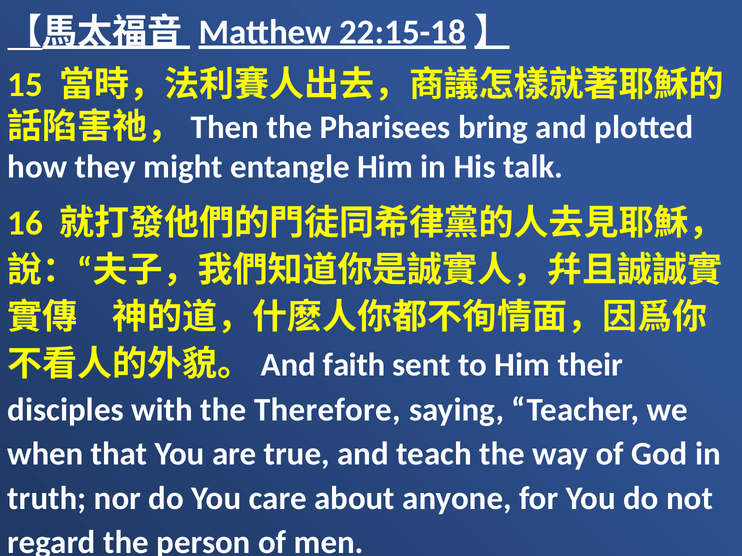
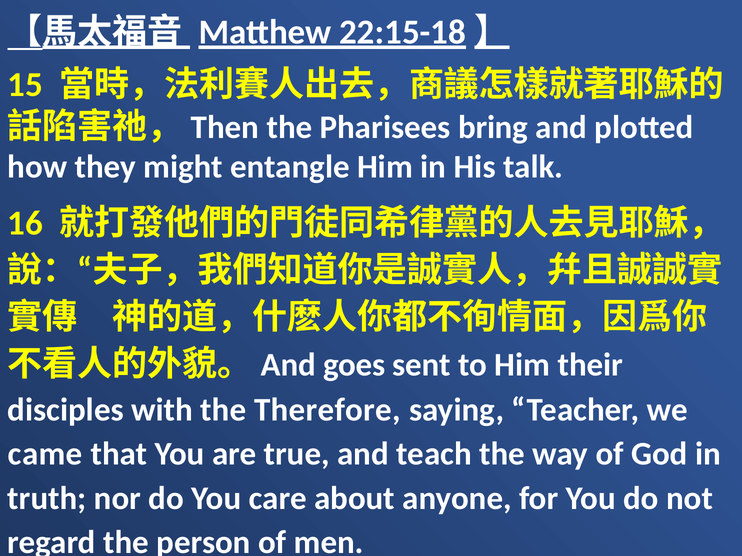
faith: faith -> goes
when: when -> came
